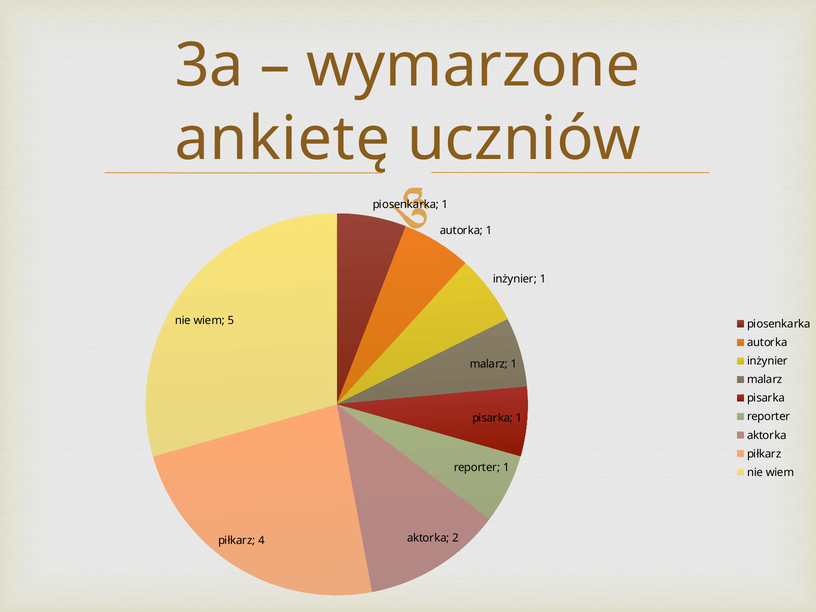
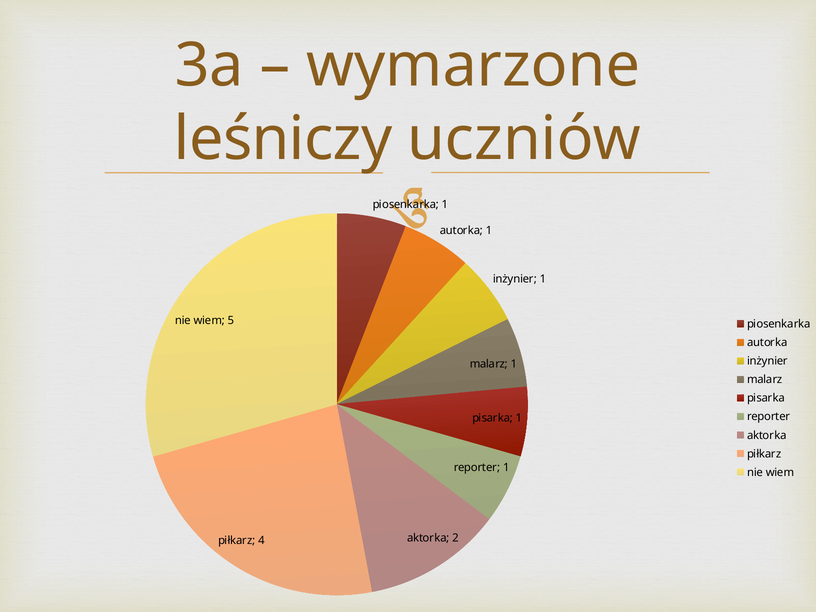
ankietę: ankietę -> leśniczy
